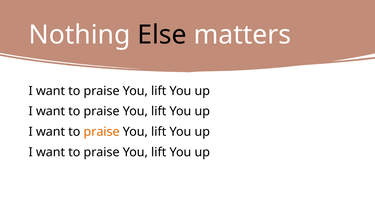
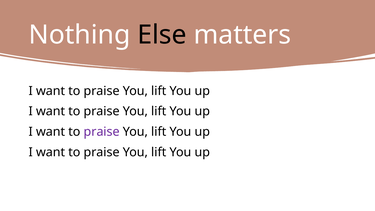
praise at (102, 132) colour: orange -> purple
